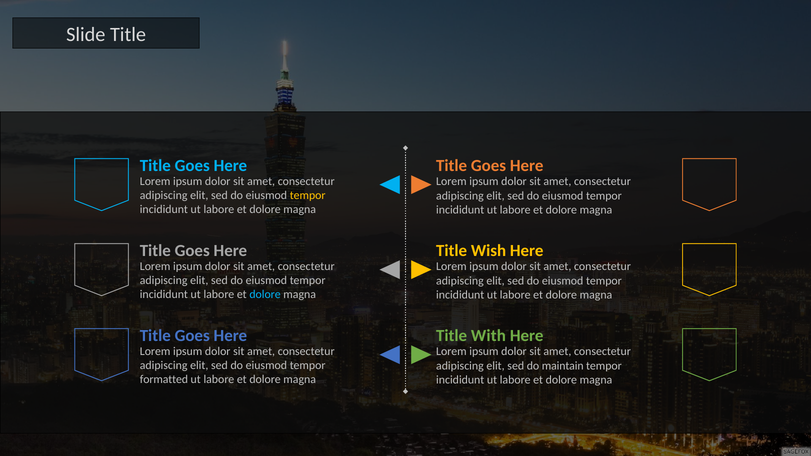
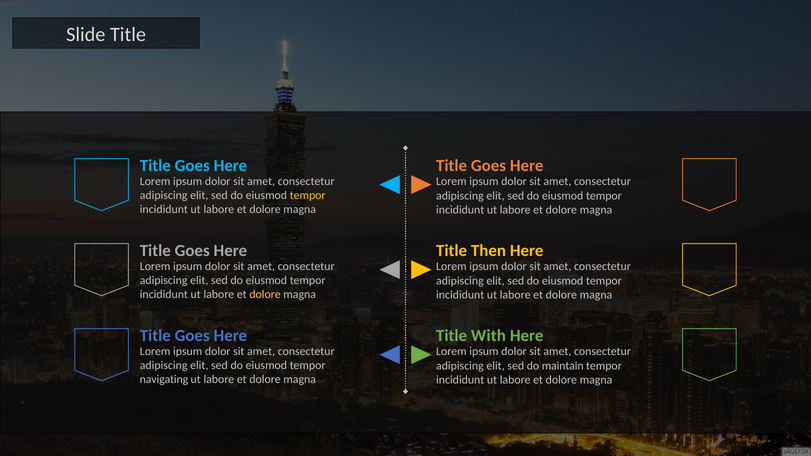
Wish: Wish -> Then
dolore at (265, 295) colour: light blue -> yellow
formatted: formatted -> navigating
